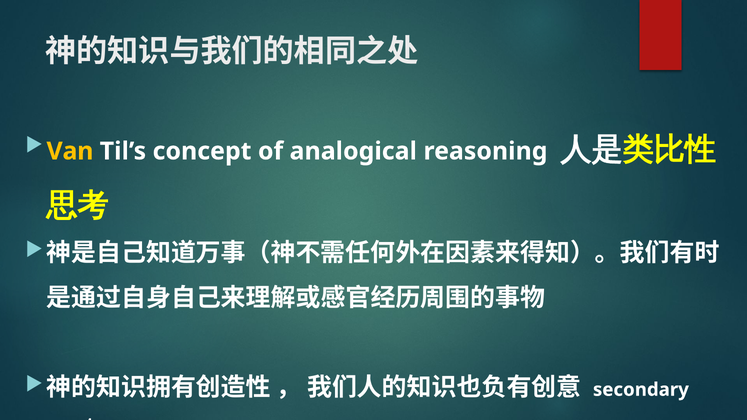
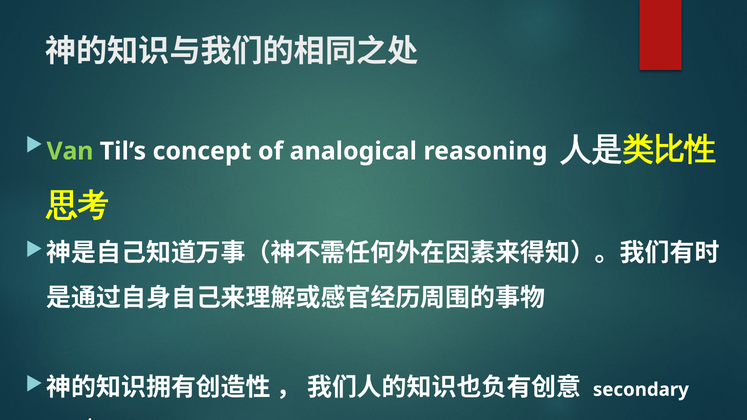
Van colour: yellow -> light green
